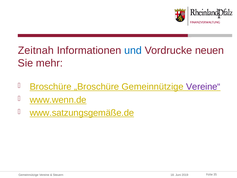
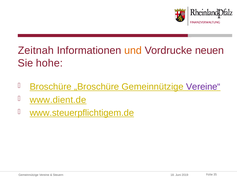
und colour: blue -> orange
mehr: mehr -> hohe
www.wenn.de: www.wenn.de -> www.dient.de
www.satzungsgemäße.de: www.satzungsgemäße.de -> www.steuerpflichtigem.de
